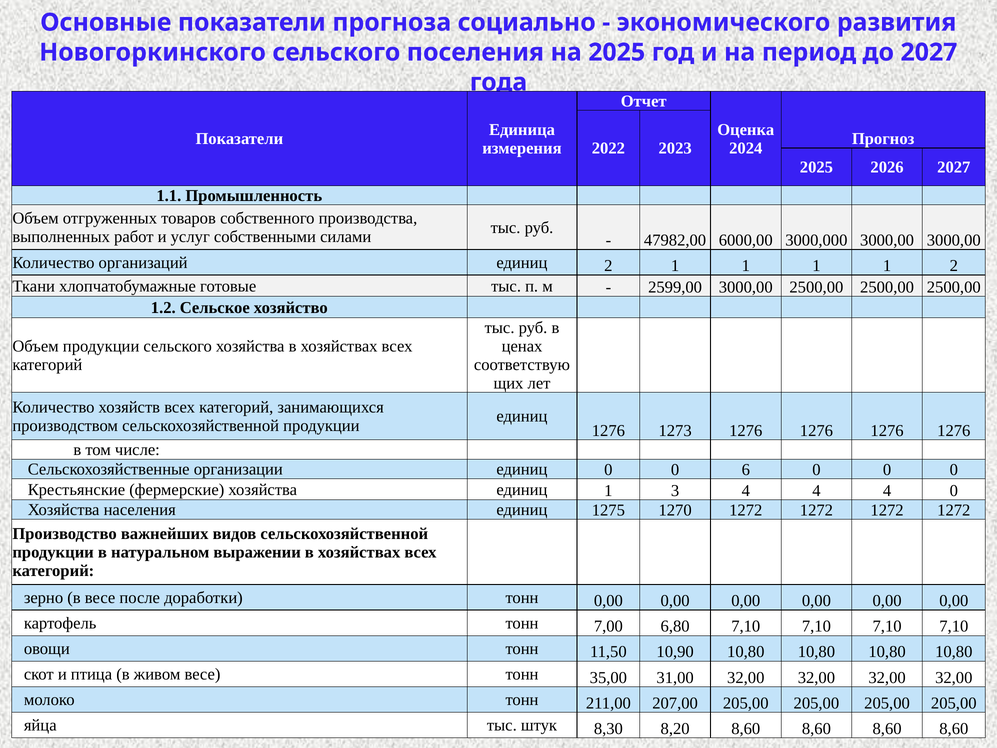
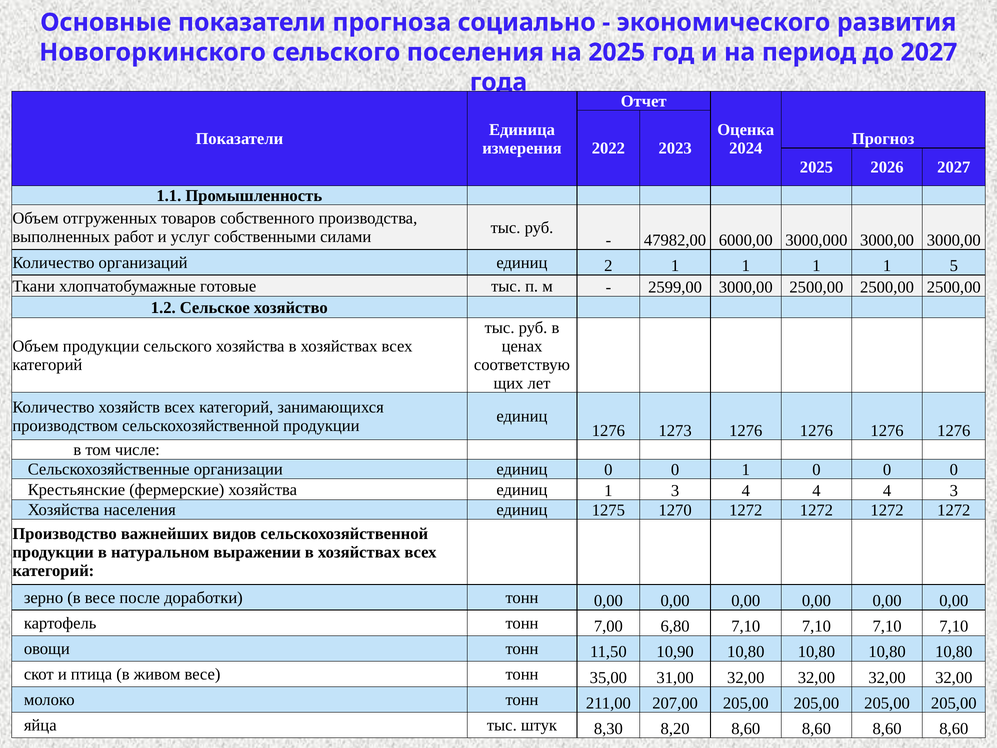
1 2: 2 -> 5
0 6: 6 -> 1
4 0: 0 -> 3
